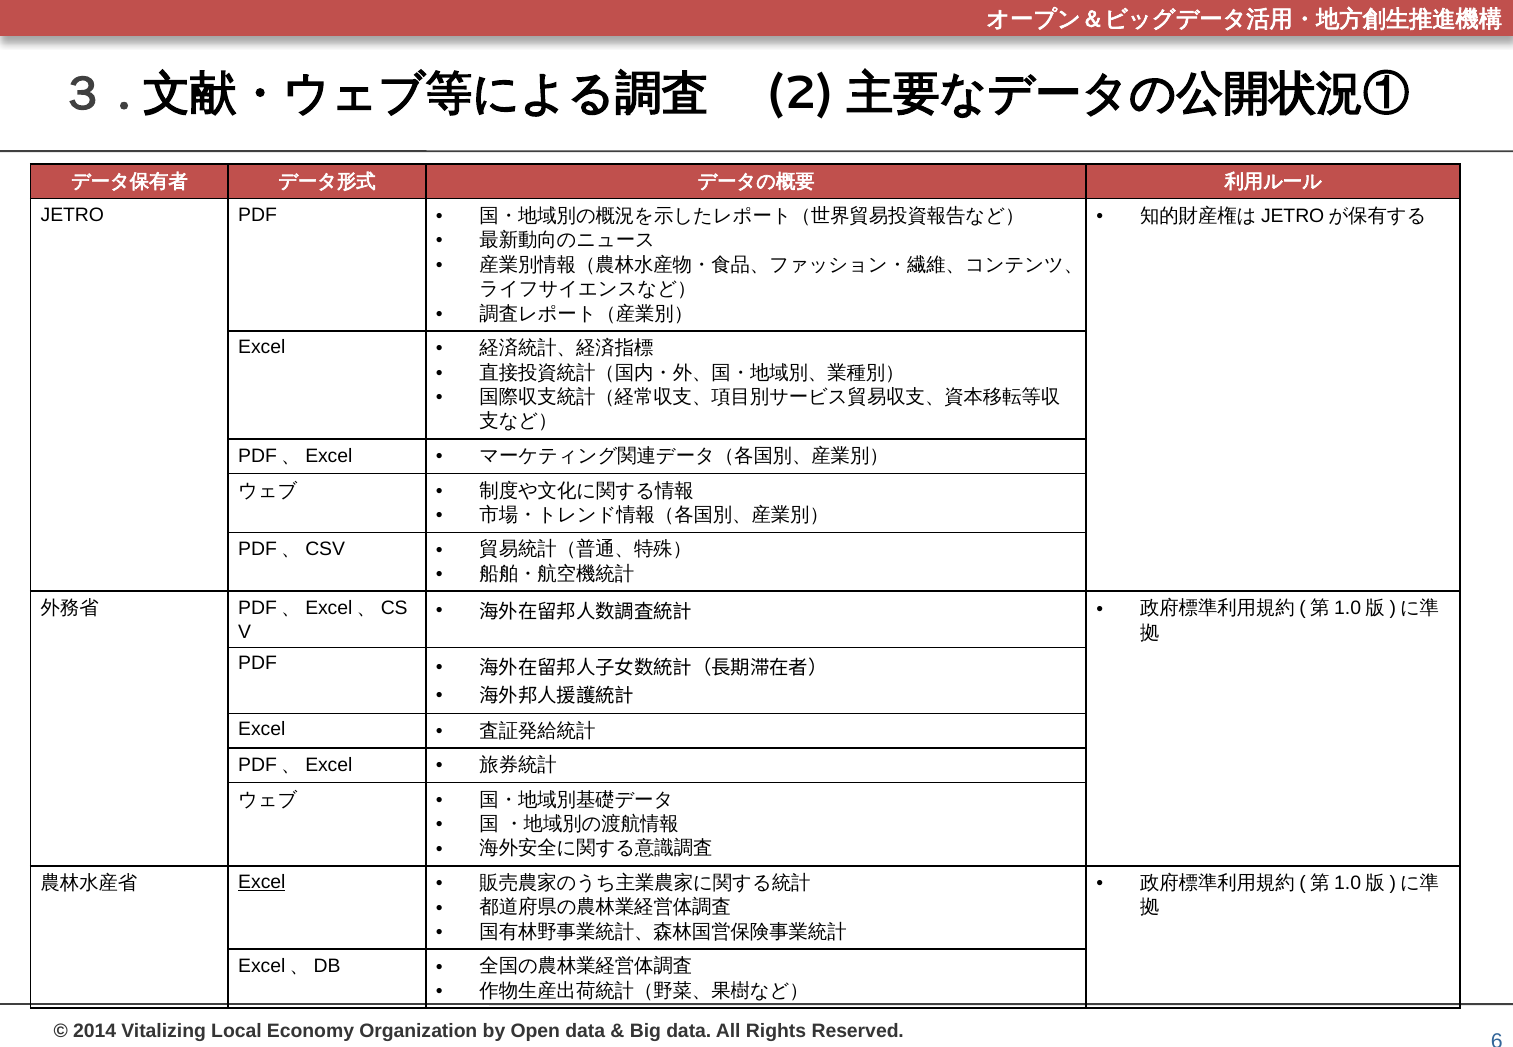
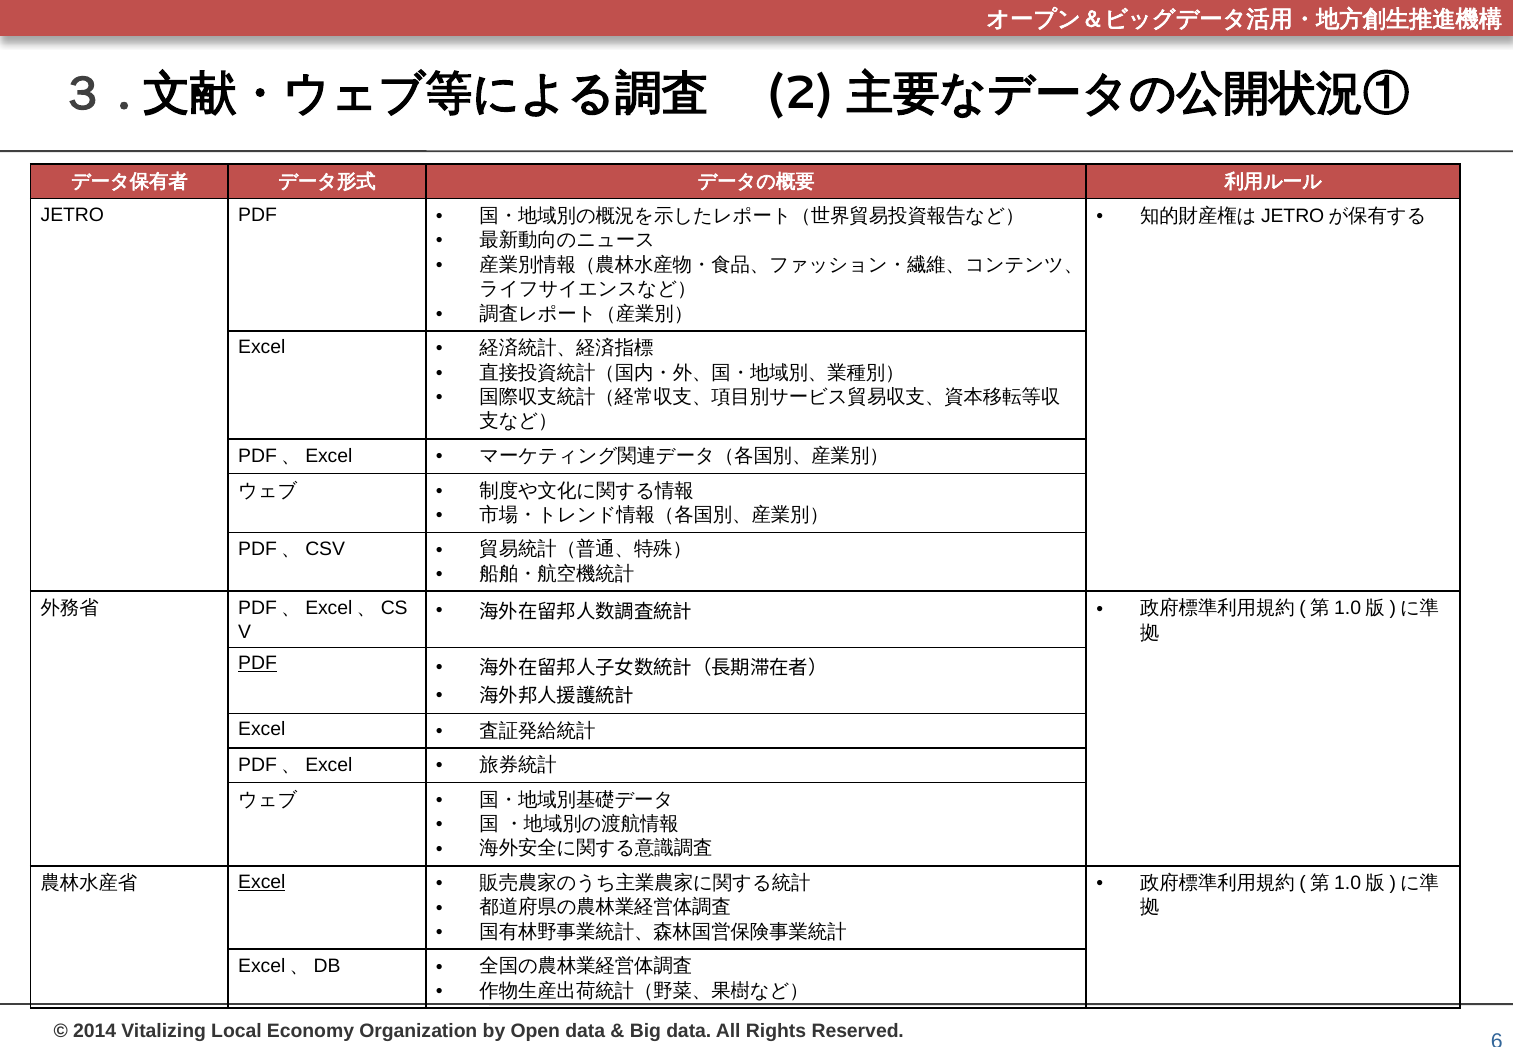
PDF at (258, 664) underline: none -> present
